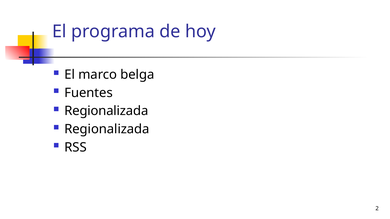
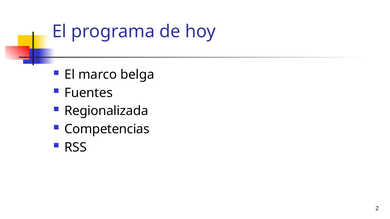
Regionalizada at (107, 129): Regionalizada -> Competencias
